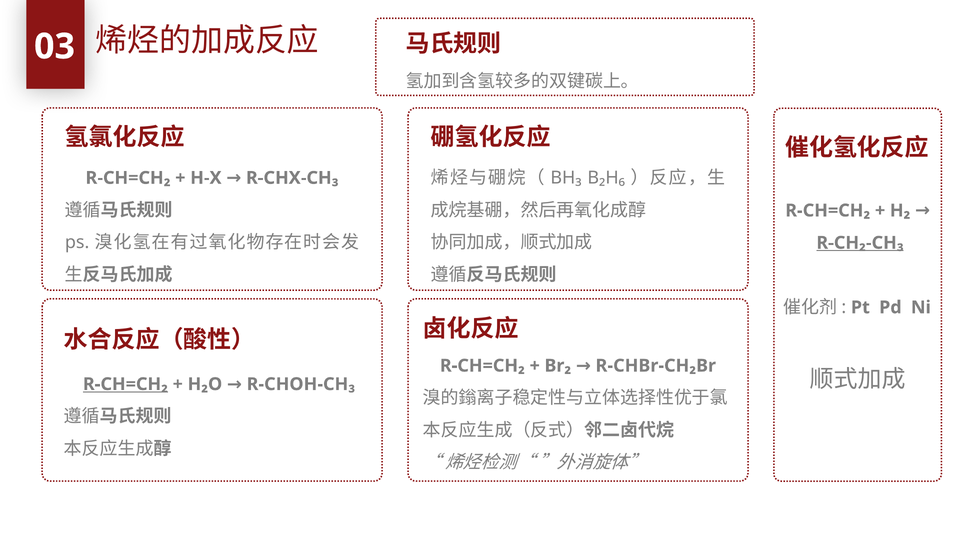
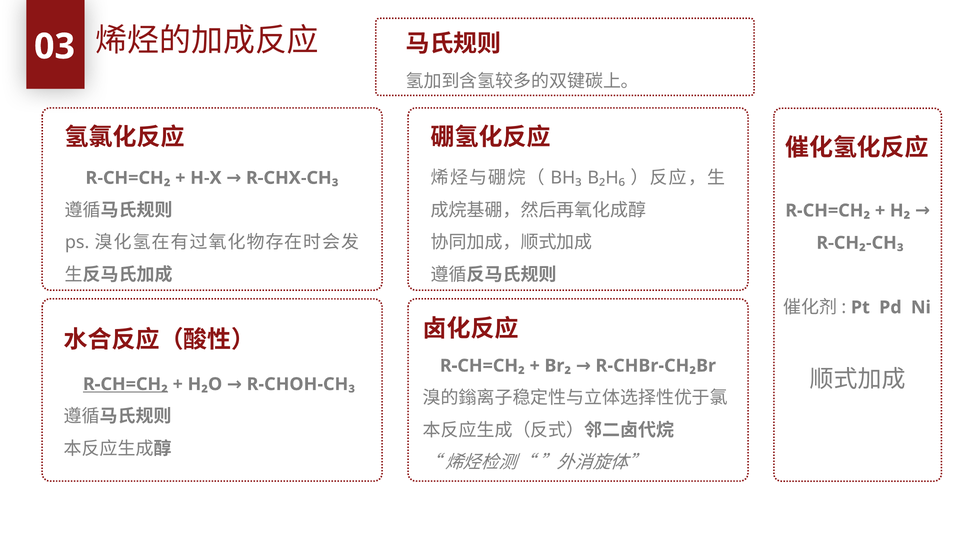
R-CH₂-CH₃ underline: present -> none
